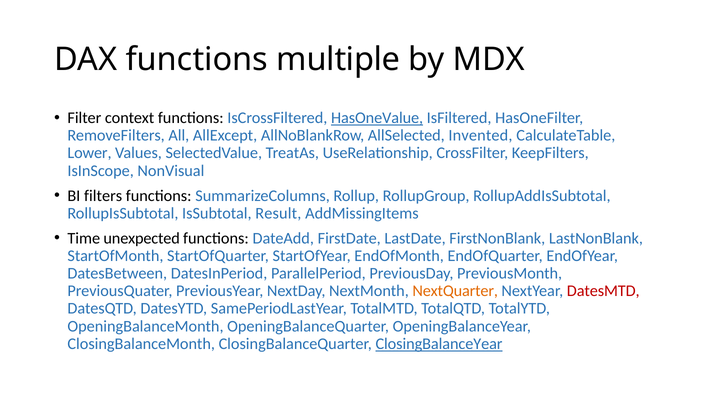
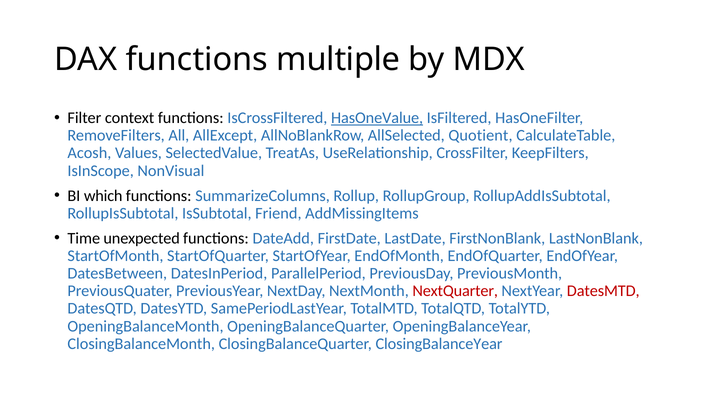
Invented: Invented -> Quotient
Lower: Lower -> Acosh
filters: filters -> which
Result: Result -> Friend
NextQuarter colour: orange -> red
ClosingBalanceYear underline: present -> none
